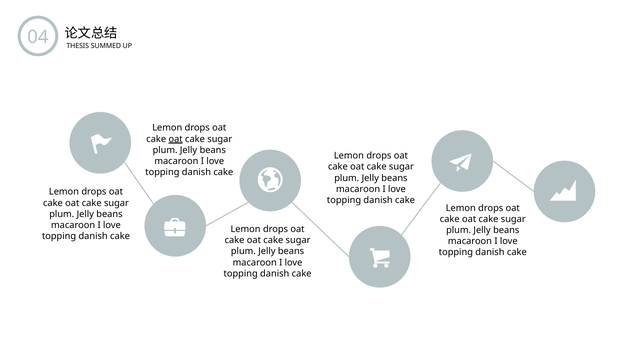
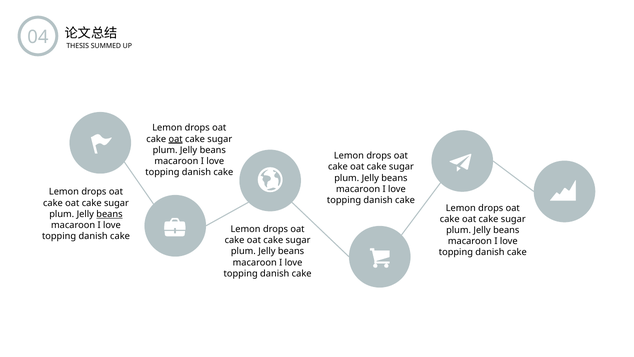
beans at (109, 214) underline: none -> present
